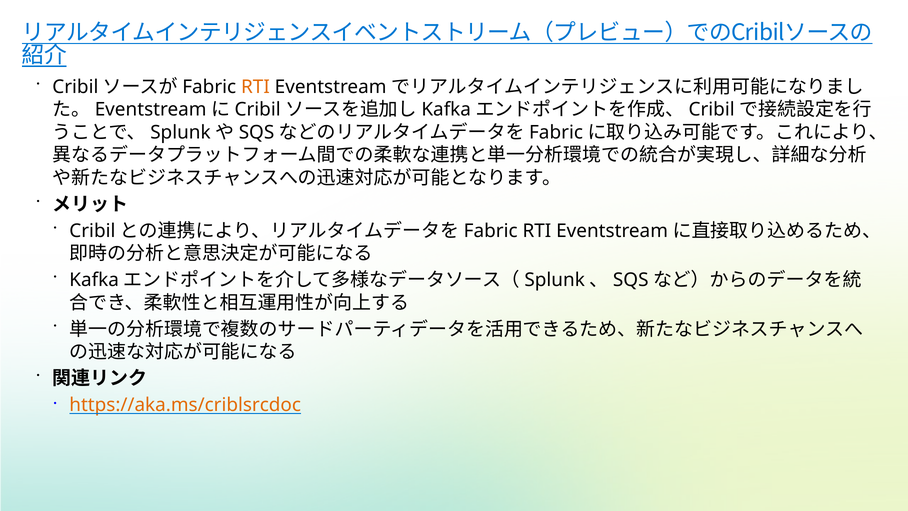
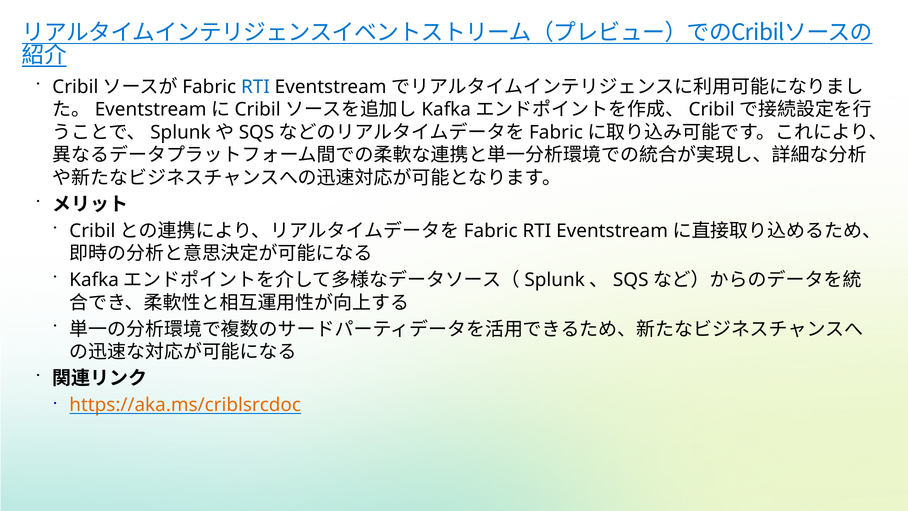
RTI at (255, 87) colour: orange -> blue
